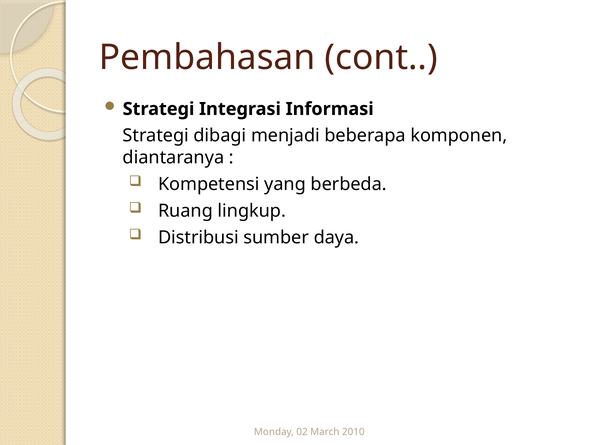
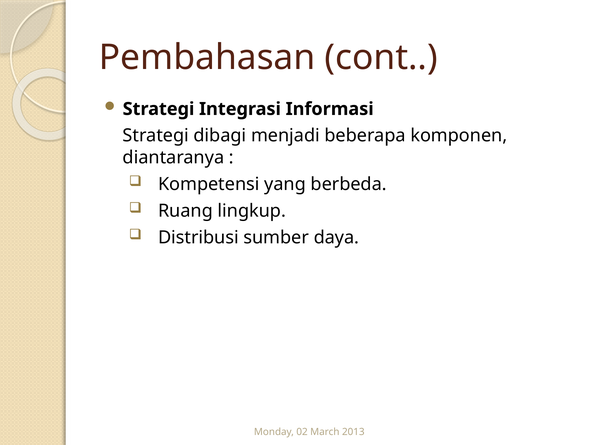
2010: 2010 -> 2013
